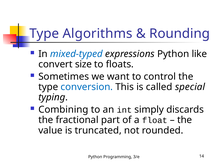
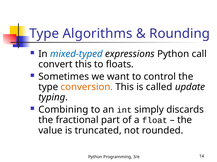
like: like -> call
convert size: size -> this
conversion colour: blue -> orange
special: special -> update
